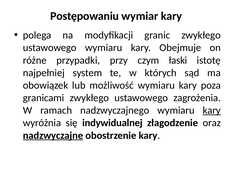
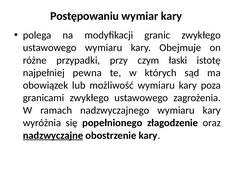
system: system -> pewna
kary at (212, 111) underline: present -> none
indywidualnej: indywidualnej -> popełnionego
